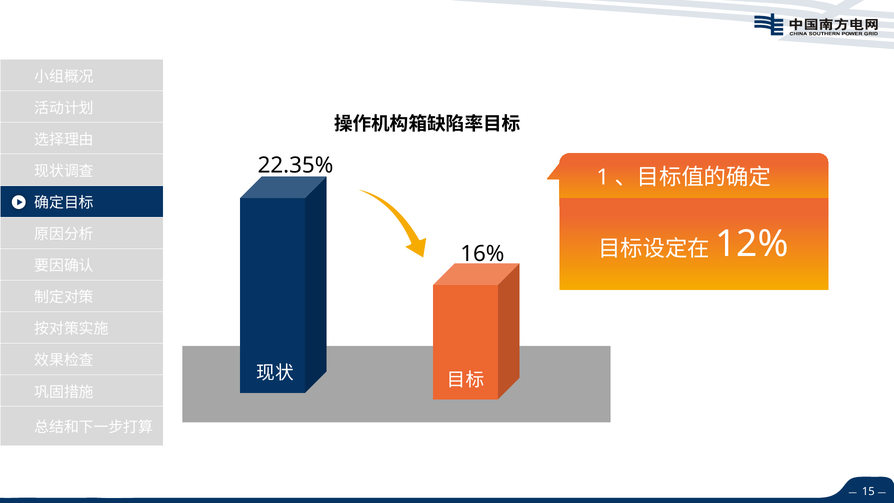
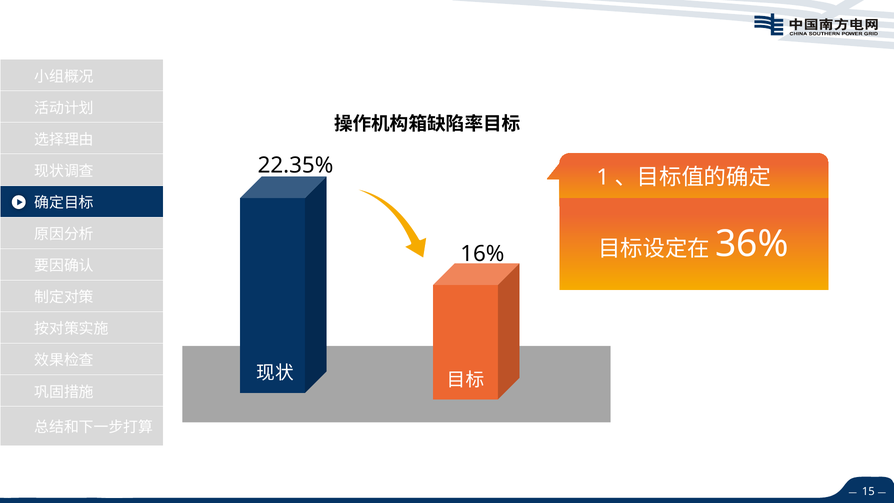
12%: 12% -> 36%
